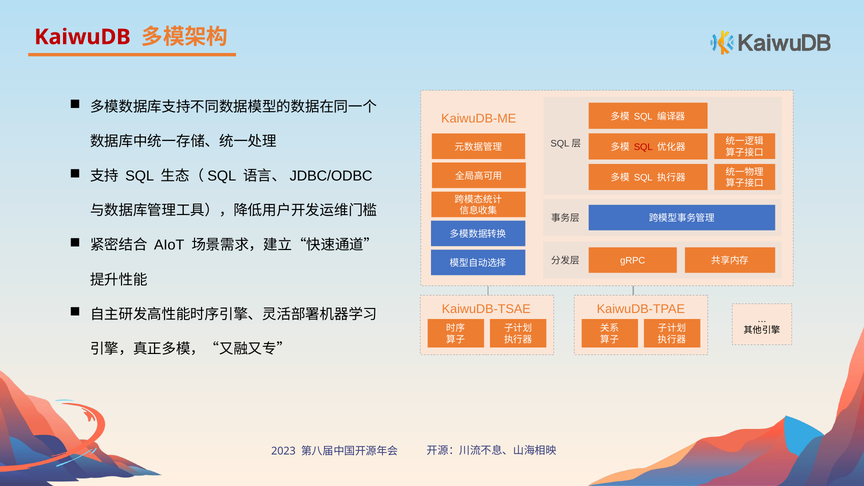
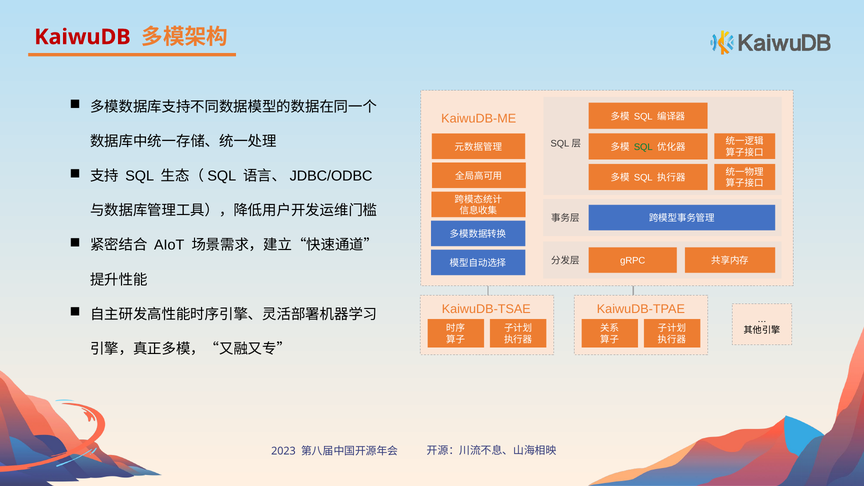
SQL at (643, 147) colour: red -> green
